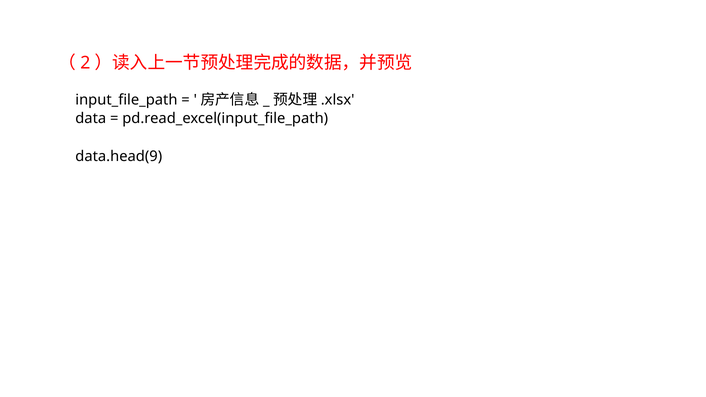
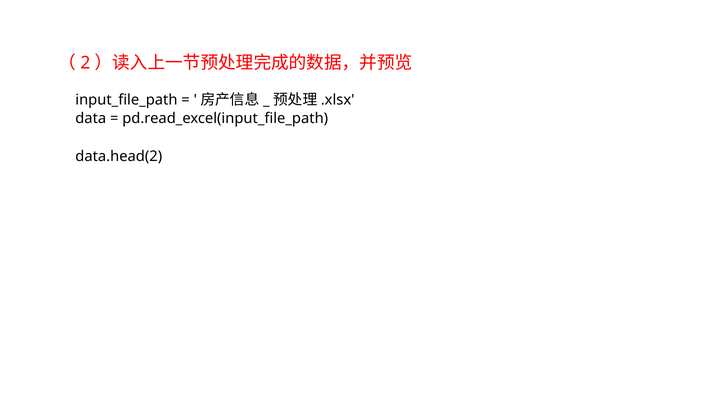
data.head(9: data.head(9 -> data.head(2
